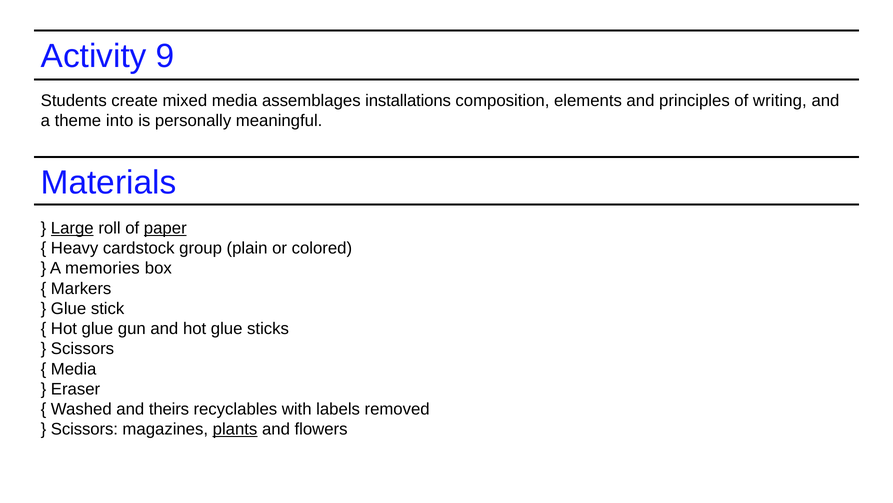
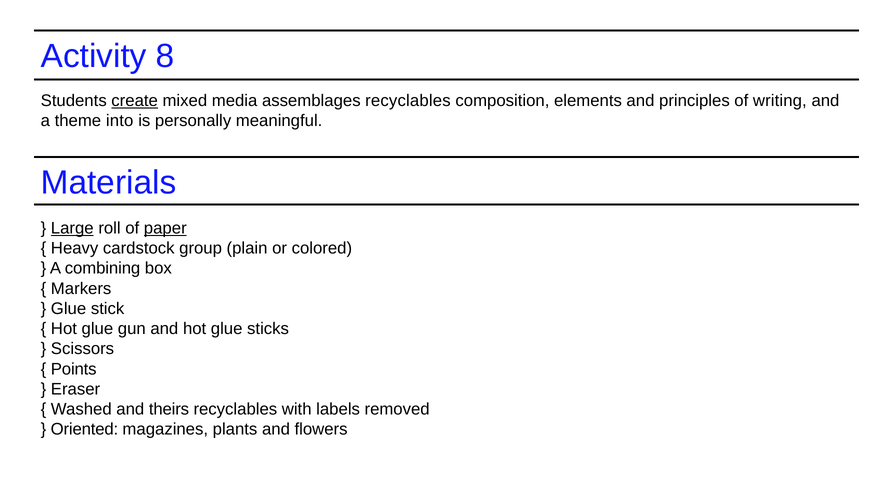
9: 9 -> 8
create underline: none -> present
assemblages installations: installations -> recyclables
memories: memories -> combining
Media at (74, 369): Media -> Points
Scissors at (84, 429): Scissors -> Oriented
plants underline: present -> none
